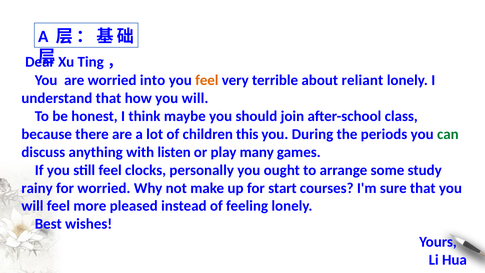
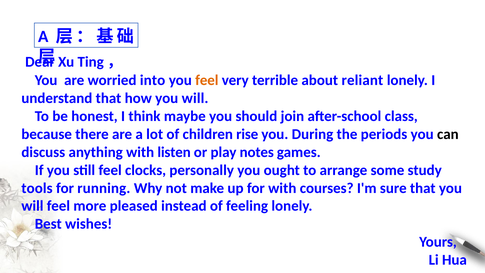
this: this -> rise
can colour: green -> black
many: many -> notes
rainy: rainy -> tools
for worried: worried -> running
for start: start -> with
